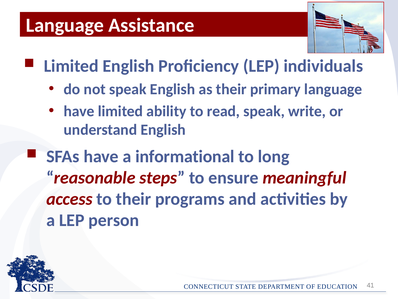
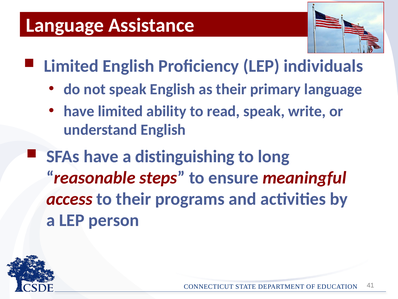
informational: informational -> distinguishing
